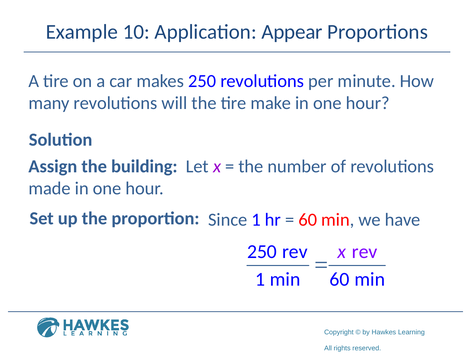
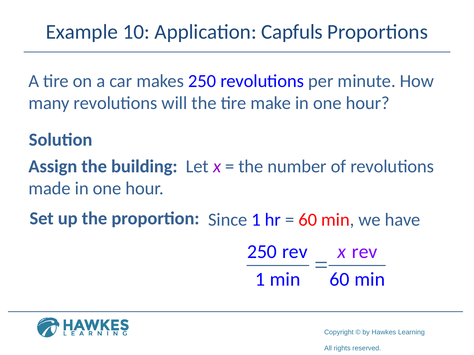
Appear: Appear -> Capfuls
